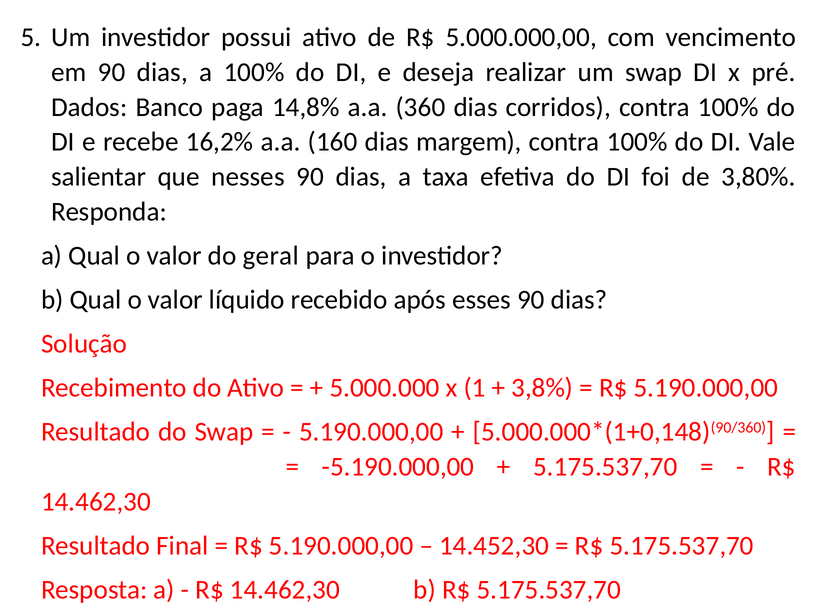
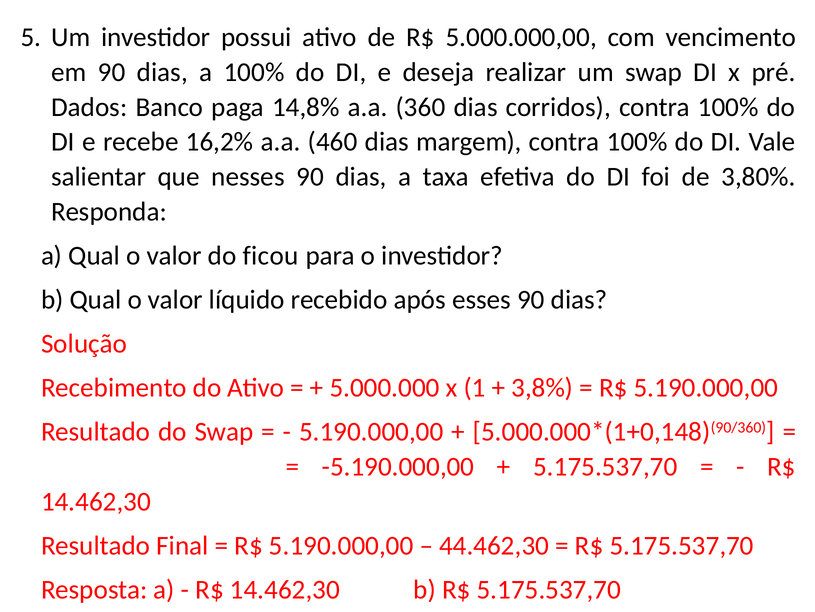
160: 160 -> 460
geral: geral -> ficou
14.452,30: 14.452,30 -> 44.462,30
